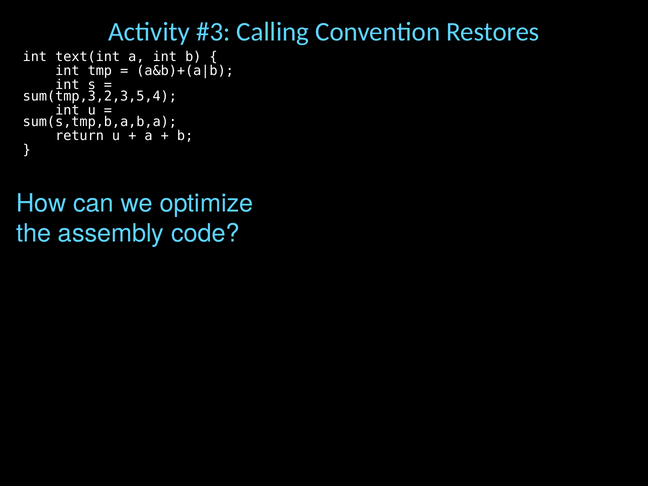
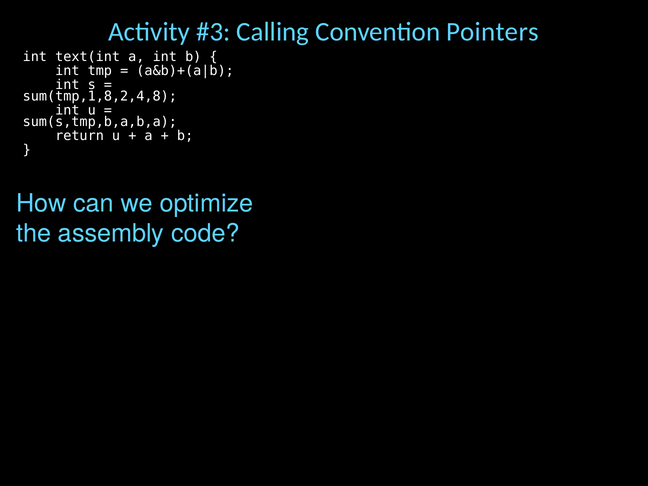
Restores: Restores -> Pointers
sum(tmp,3,2,3,5,4: sum(tmp,3,2,3,5,4 -> sum(tmp,1,8,2,4,8
